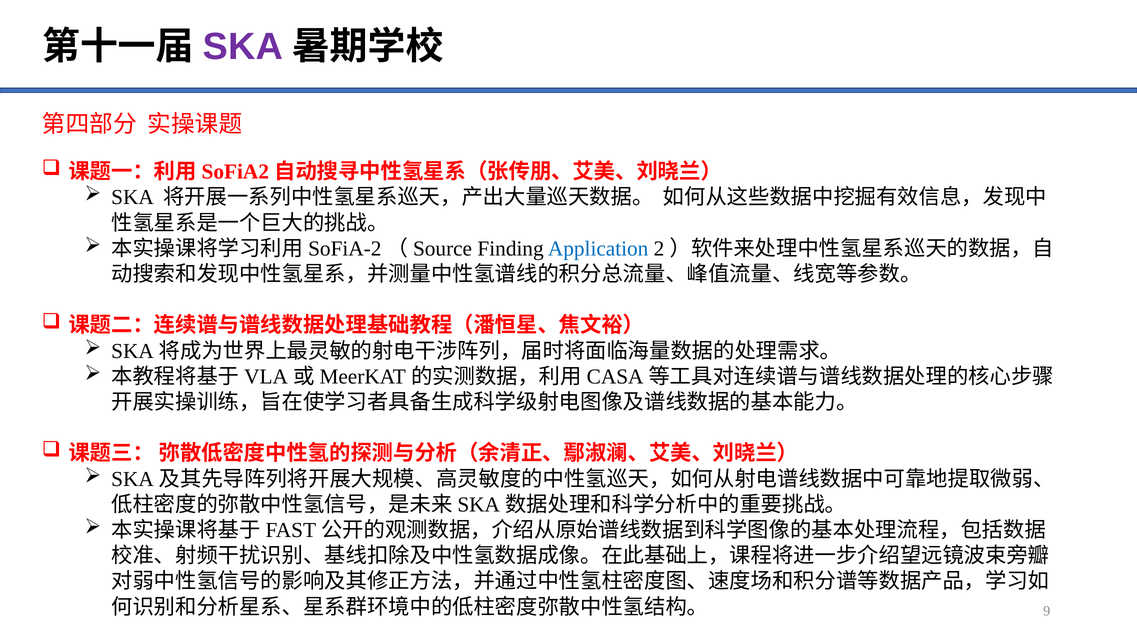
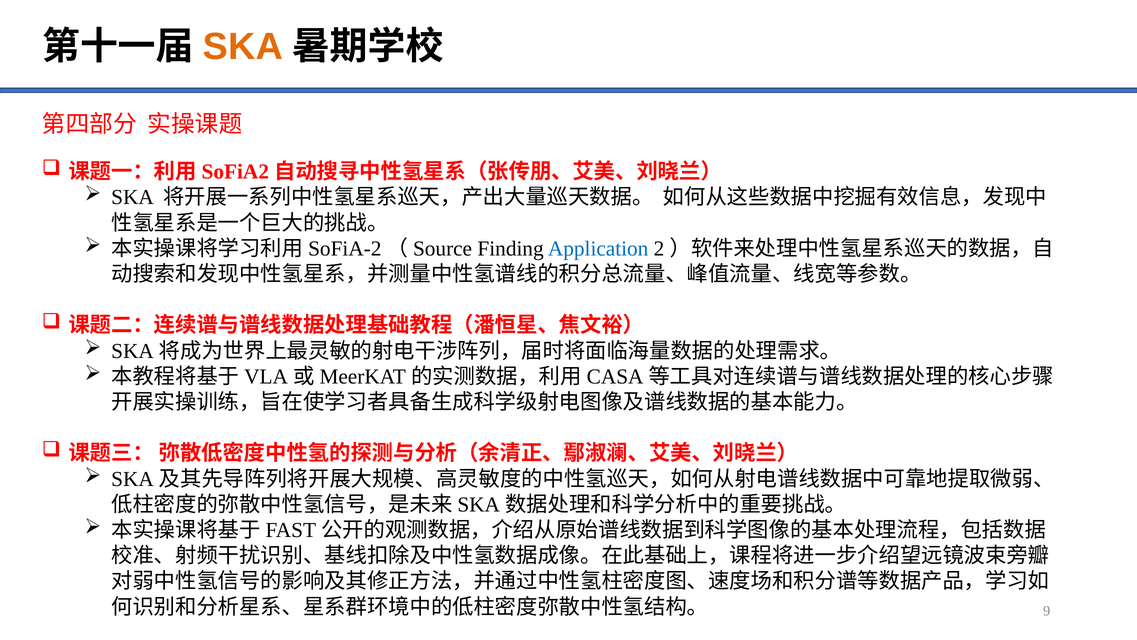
SKA at (243, 47) colour: purple -> orange
